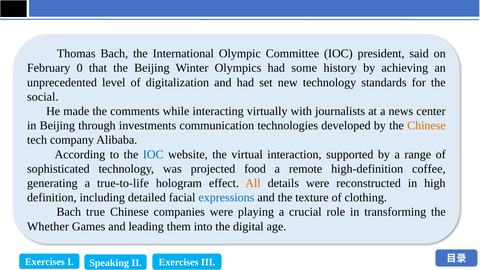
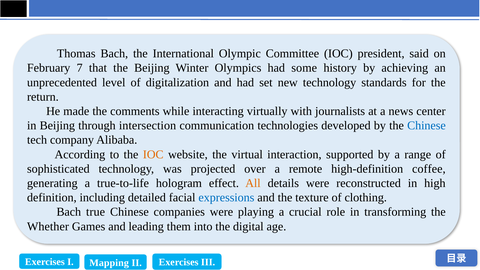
0: 0 -> 7
social: social -> return
investments: investments -> intersection
Chinese at (426, 126) colour: orange -> blue
IOC at (153, 154) colour: blue -> orange
food: food -> over
Speaking: Speaking -> Mapping
